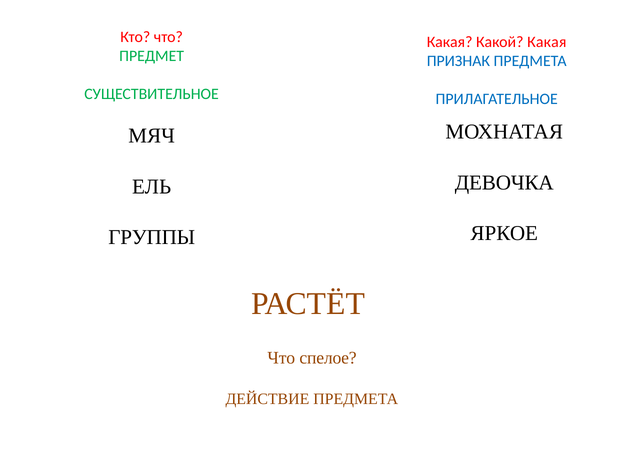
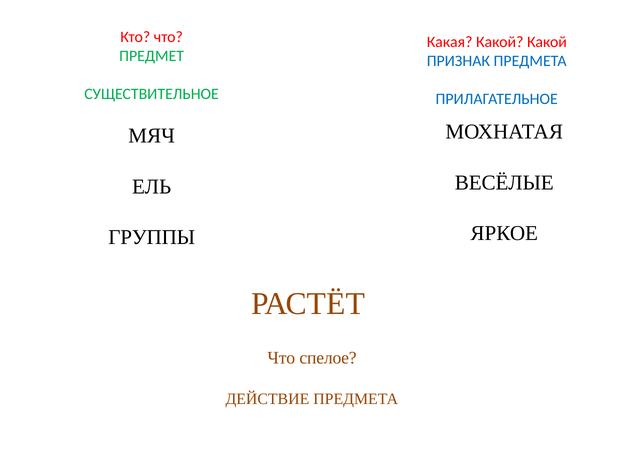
Какой Какая: Какая -> Какой
ДЕВОЧКА: ДЕВОЧКА -> ВЕСЁЛЫЕ
